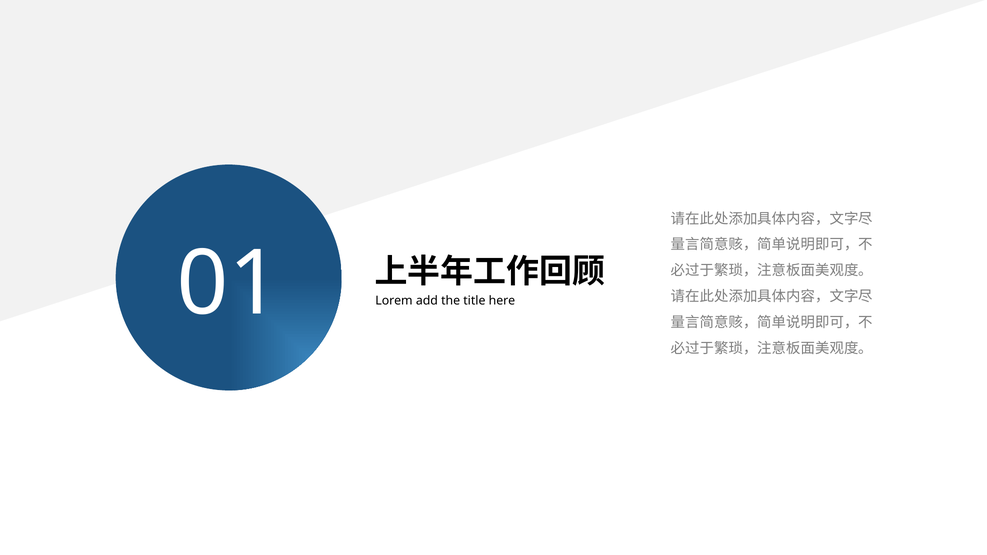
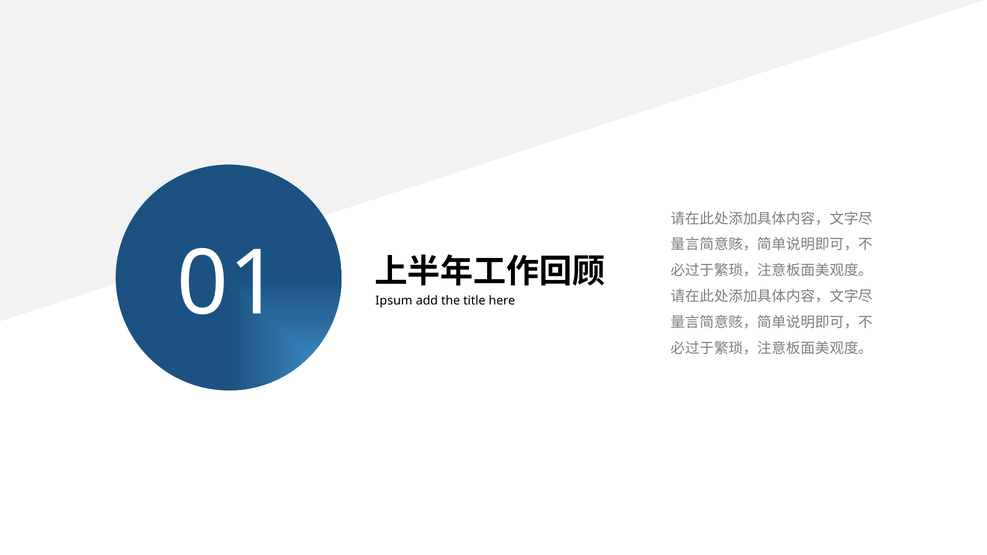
Lorem: Lorem -> Ipsum
